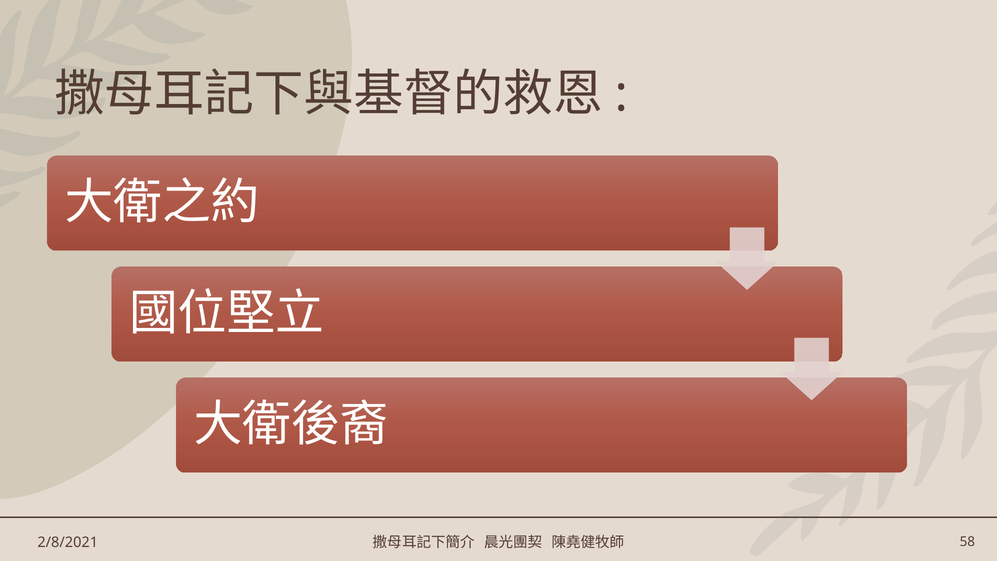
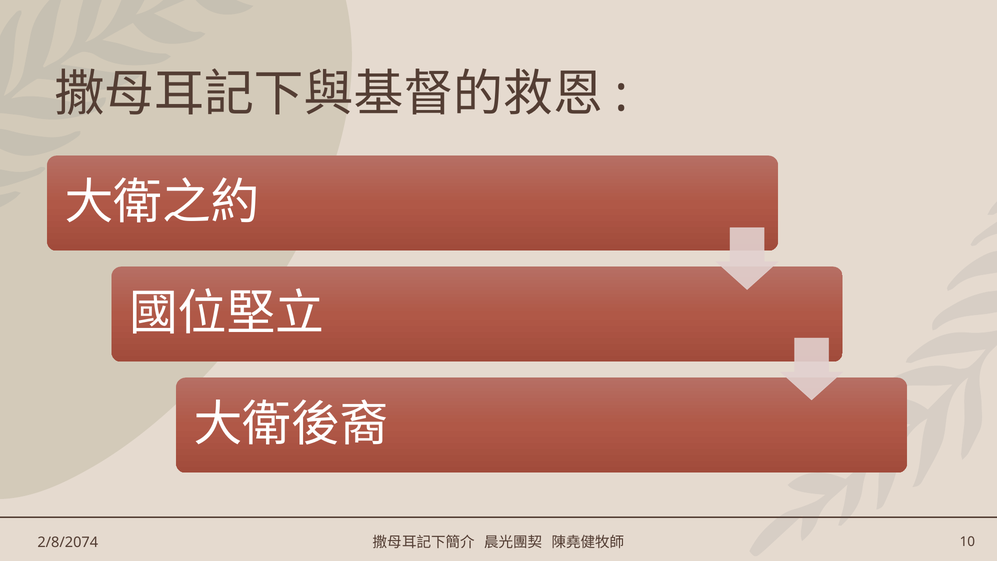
2/8/2021: 2/8/2021 -> 2/8/2074
58: 58 -> 10
